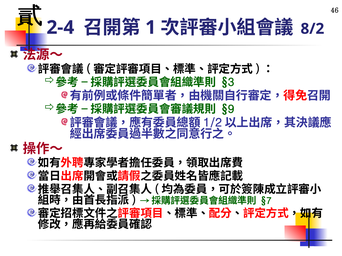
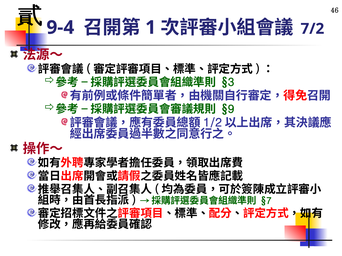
2-4: 2-4 -> 9-4
8/2: 8/2 -> 7/2
